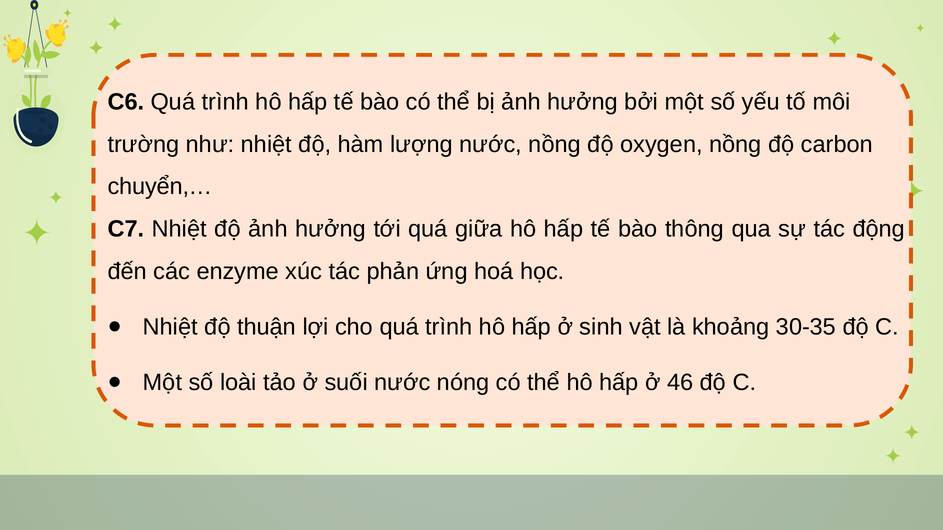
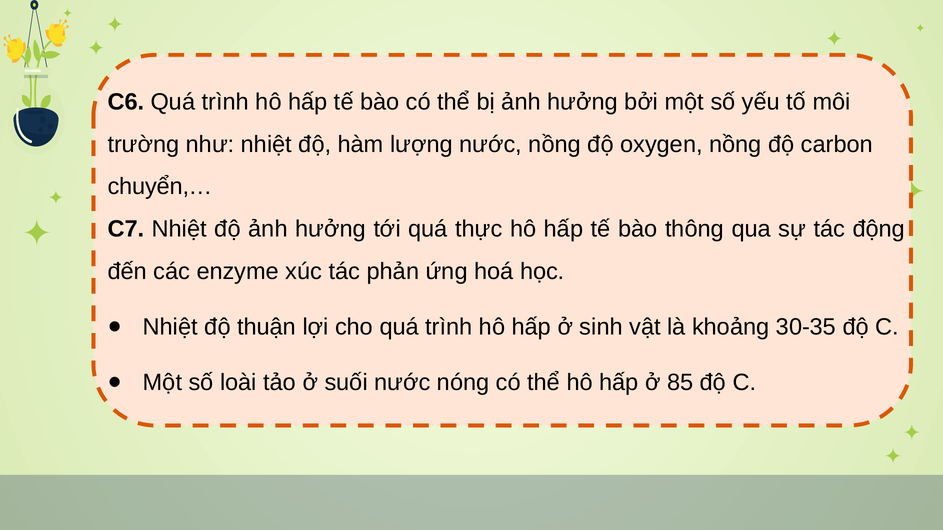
giữa: giữa -> thực
46: 46 -> 85
